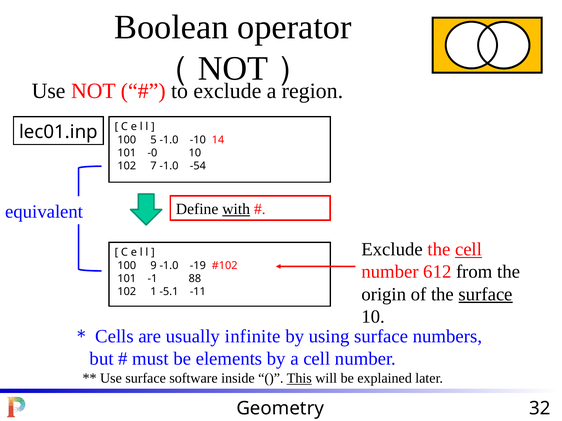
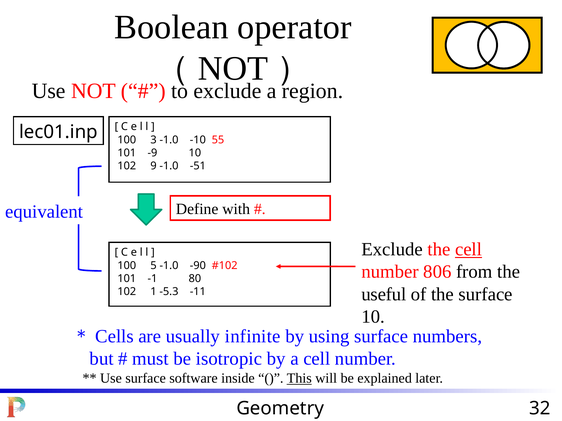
5: 5 -> 3
14: 14 -> 55
-0: -0 -> -9
7: 7 -> 9
-54: -54 -> -51
with underline: present -> none
9: 9 -> 5
-19: -19 -> -90
612: 612 -> 806
88: 88 -> 80
origin: origin -> useful
surface at (486, 295) underline: present -> none
-5.1: -5.1 -> -5.3
elements: elements -> isotropic
